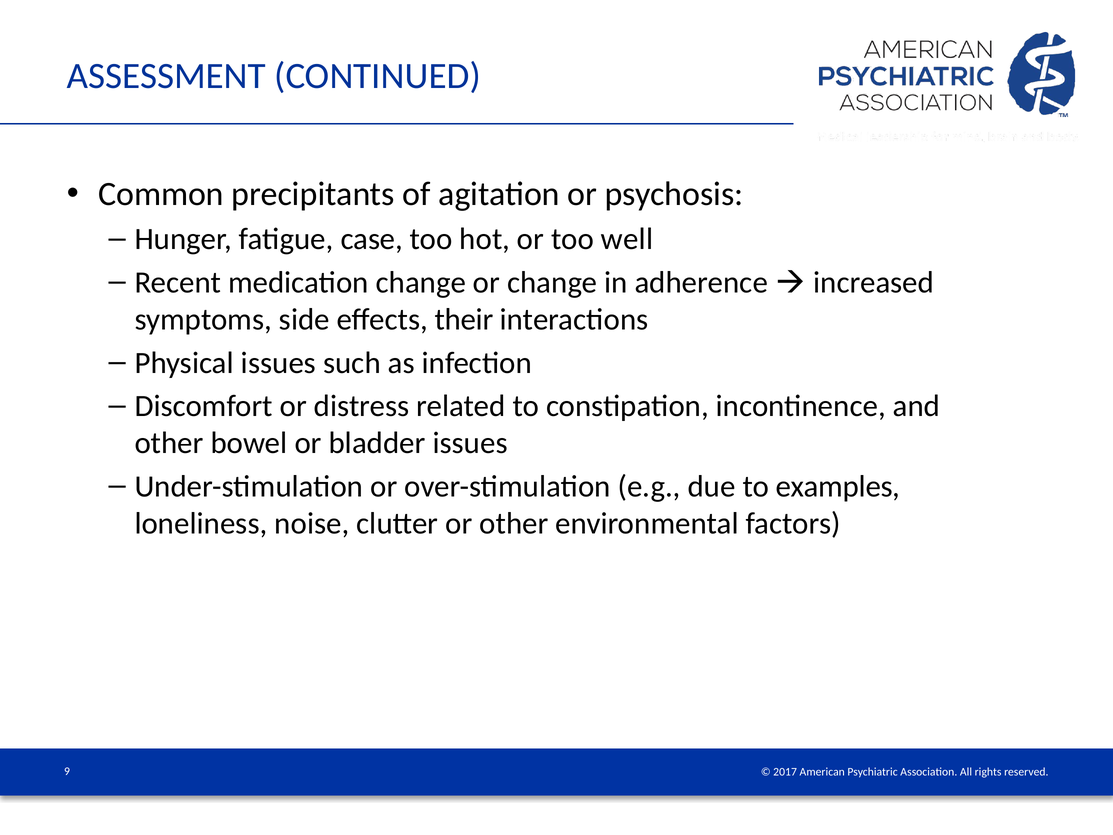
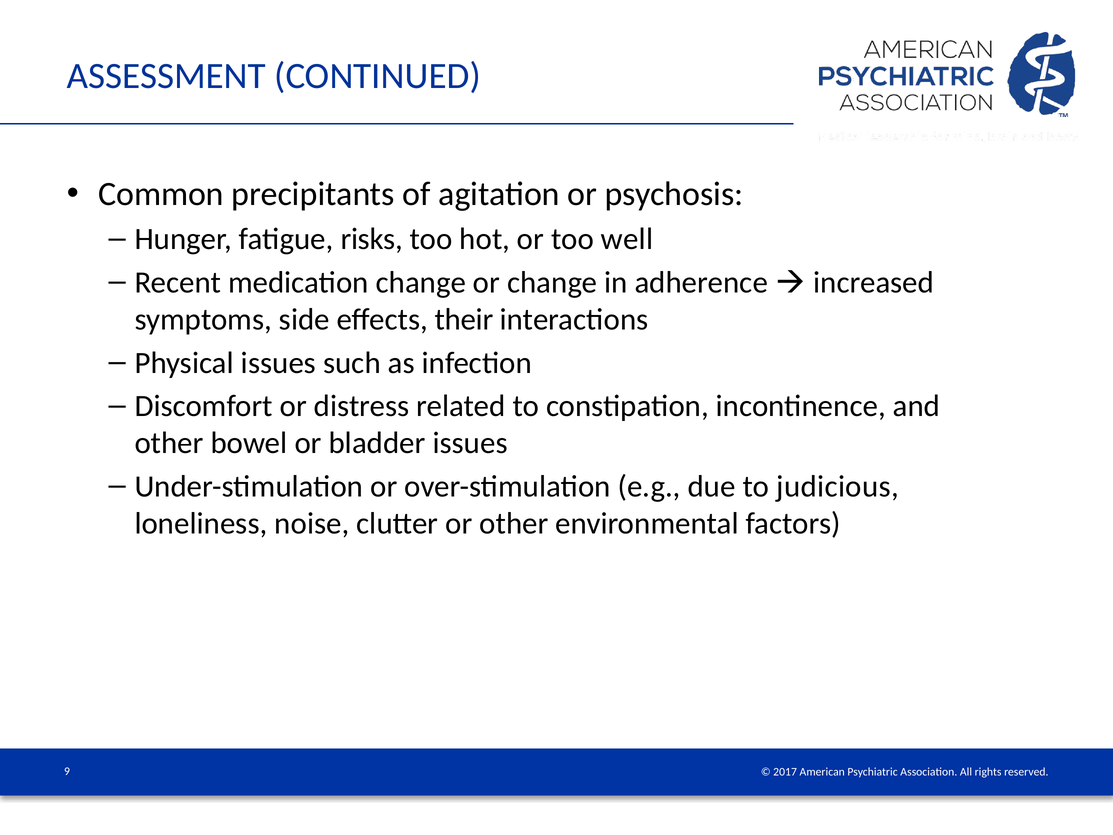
case: case -> risks
examples: examples -> judicious
